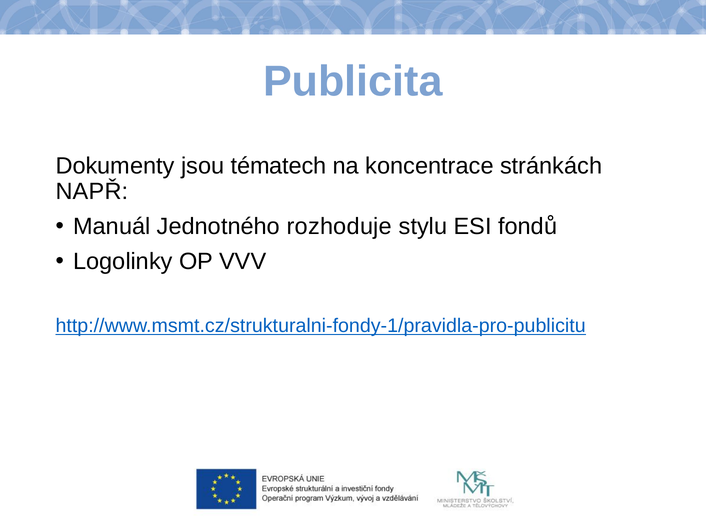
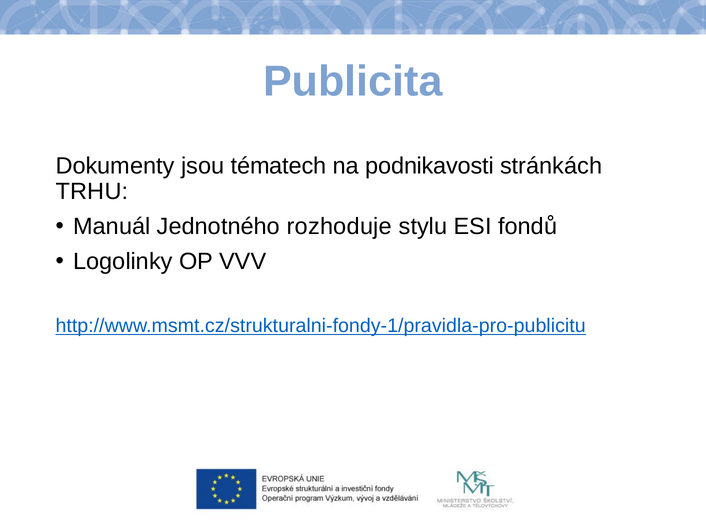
koncentrace: koncentrace -> podnikavosti
NAPŘ: NAPŘ -> TRHU
